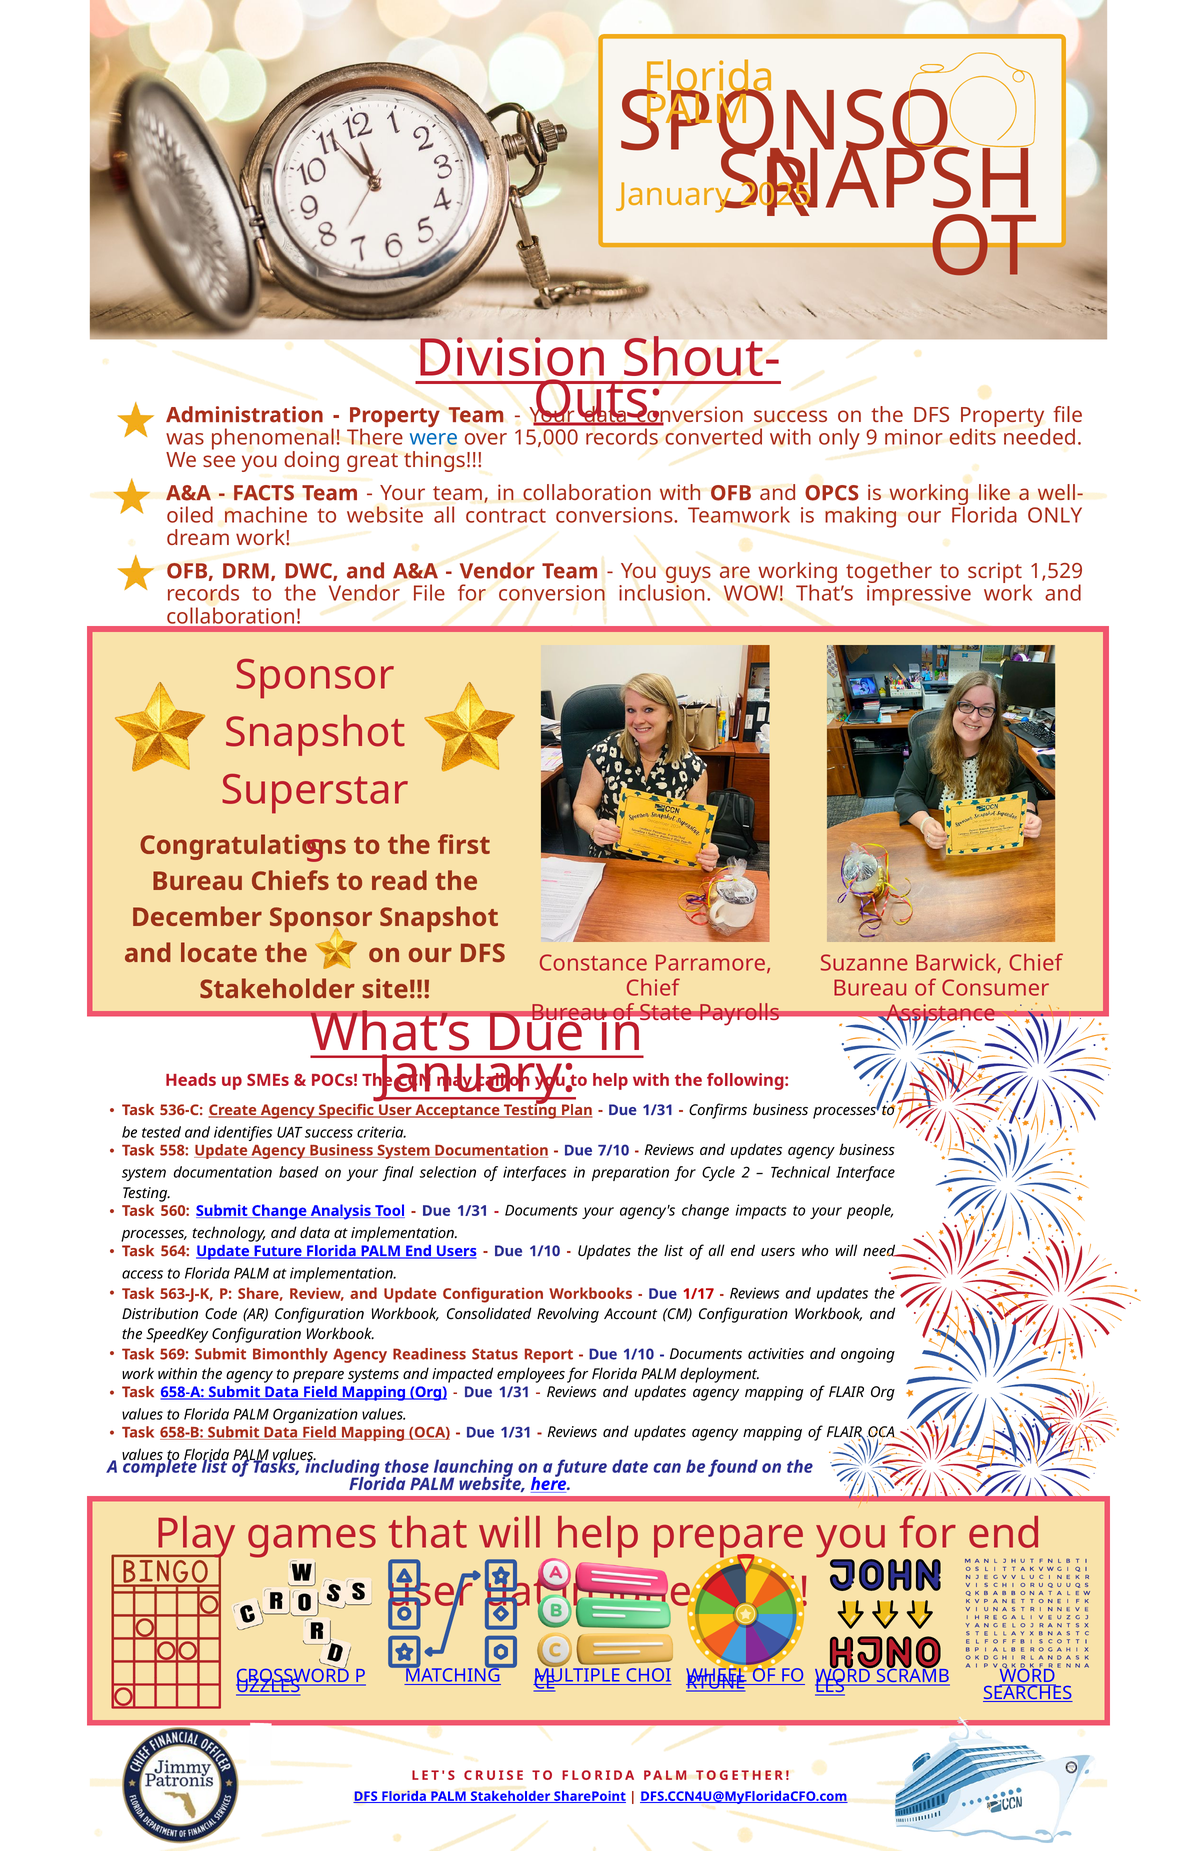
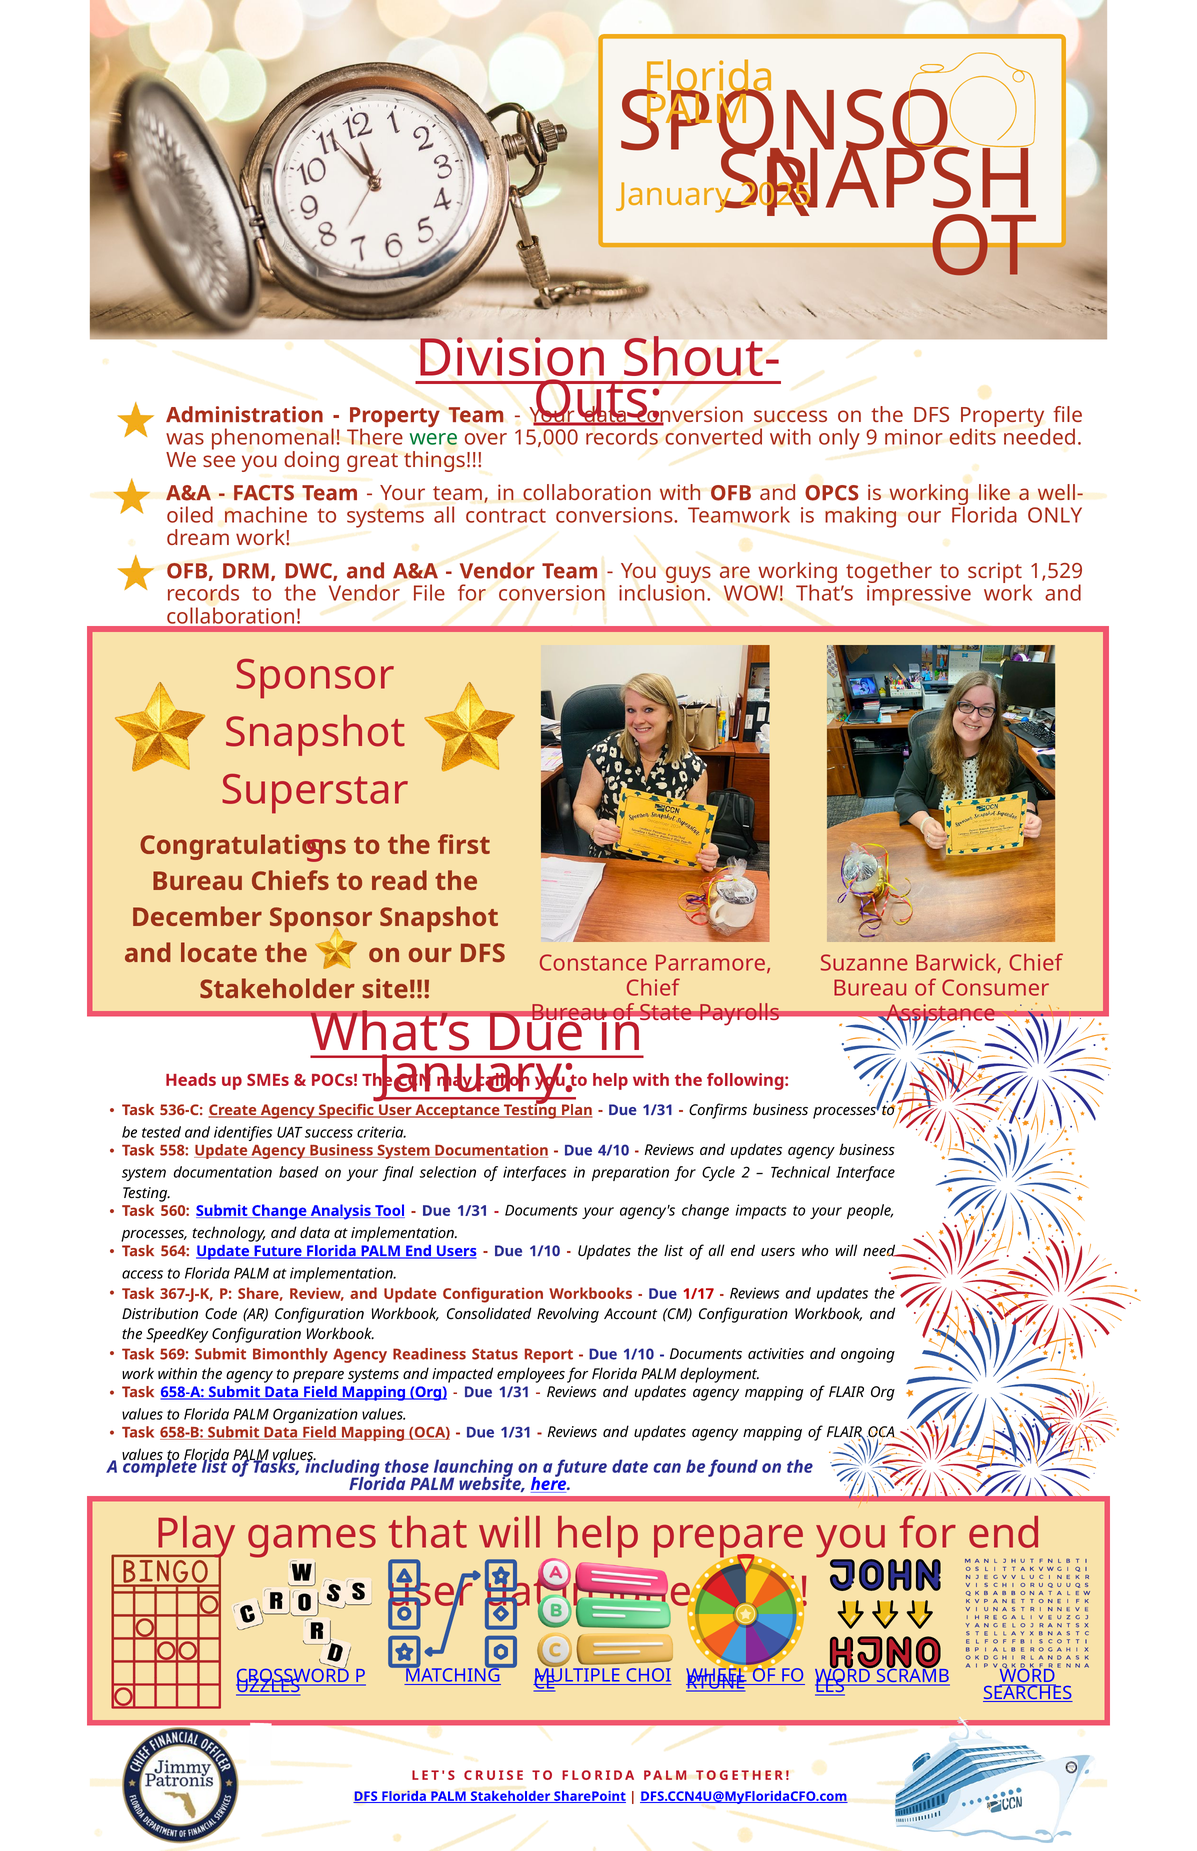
were colour: blue -> green
to website: website -> systems
7/10: 7/10 -> 4/10
563-J-K: 563-J-K -> 367-J-K
